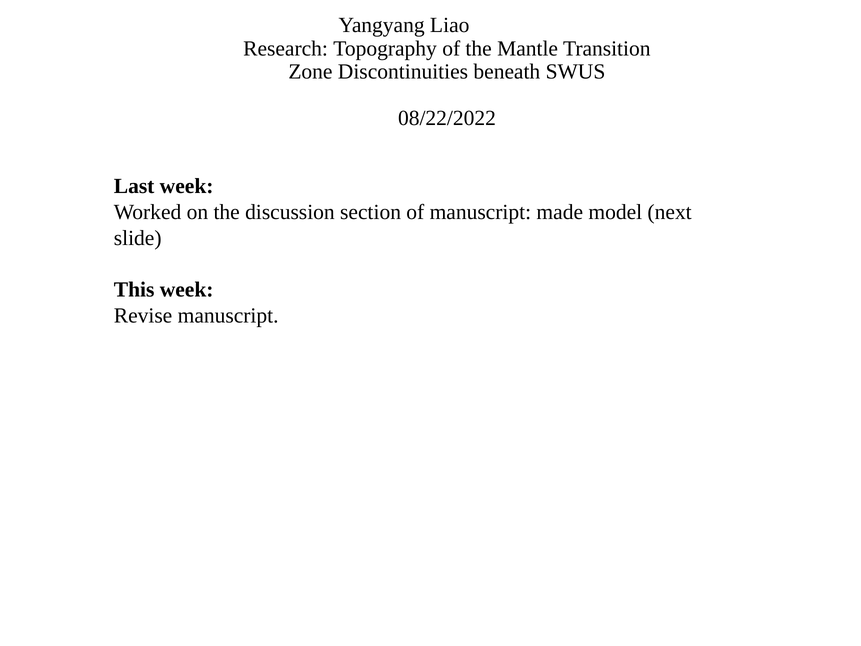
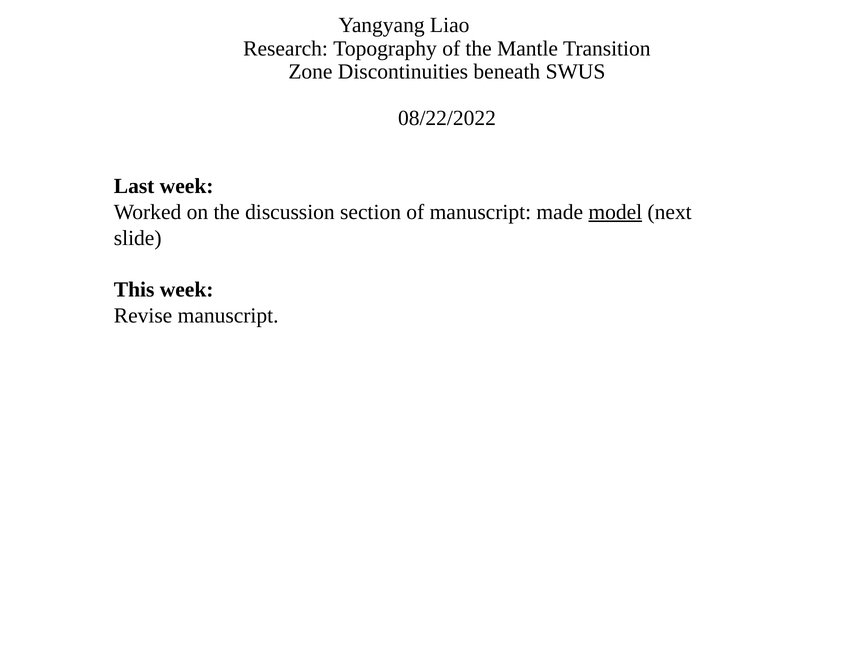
model underline: none -> present
